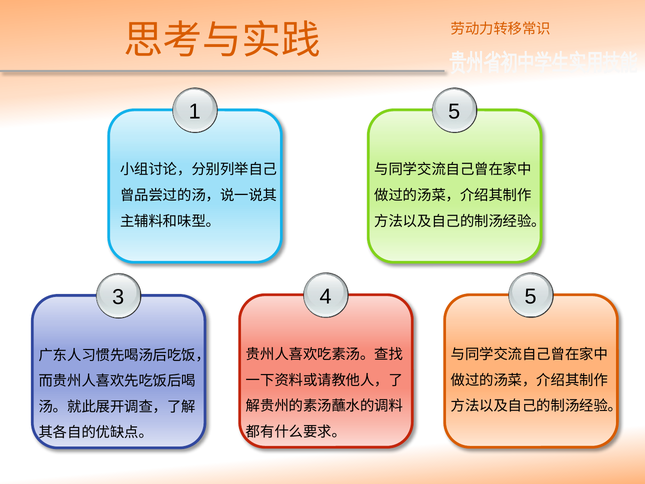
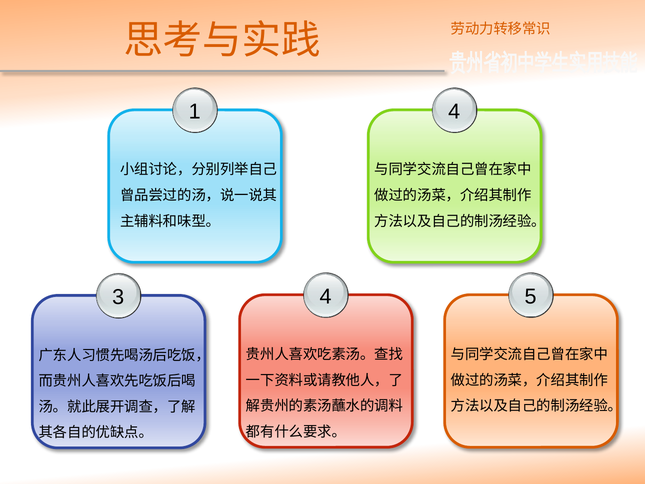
1 5: 5 -> 4
